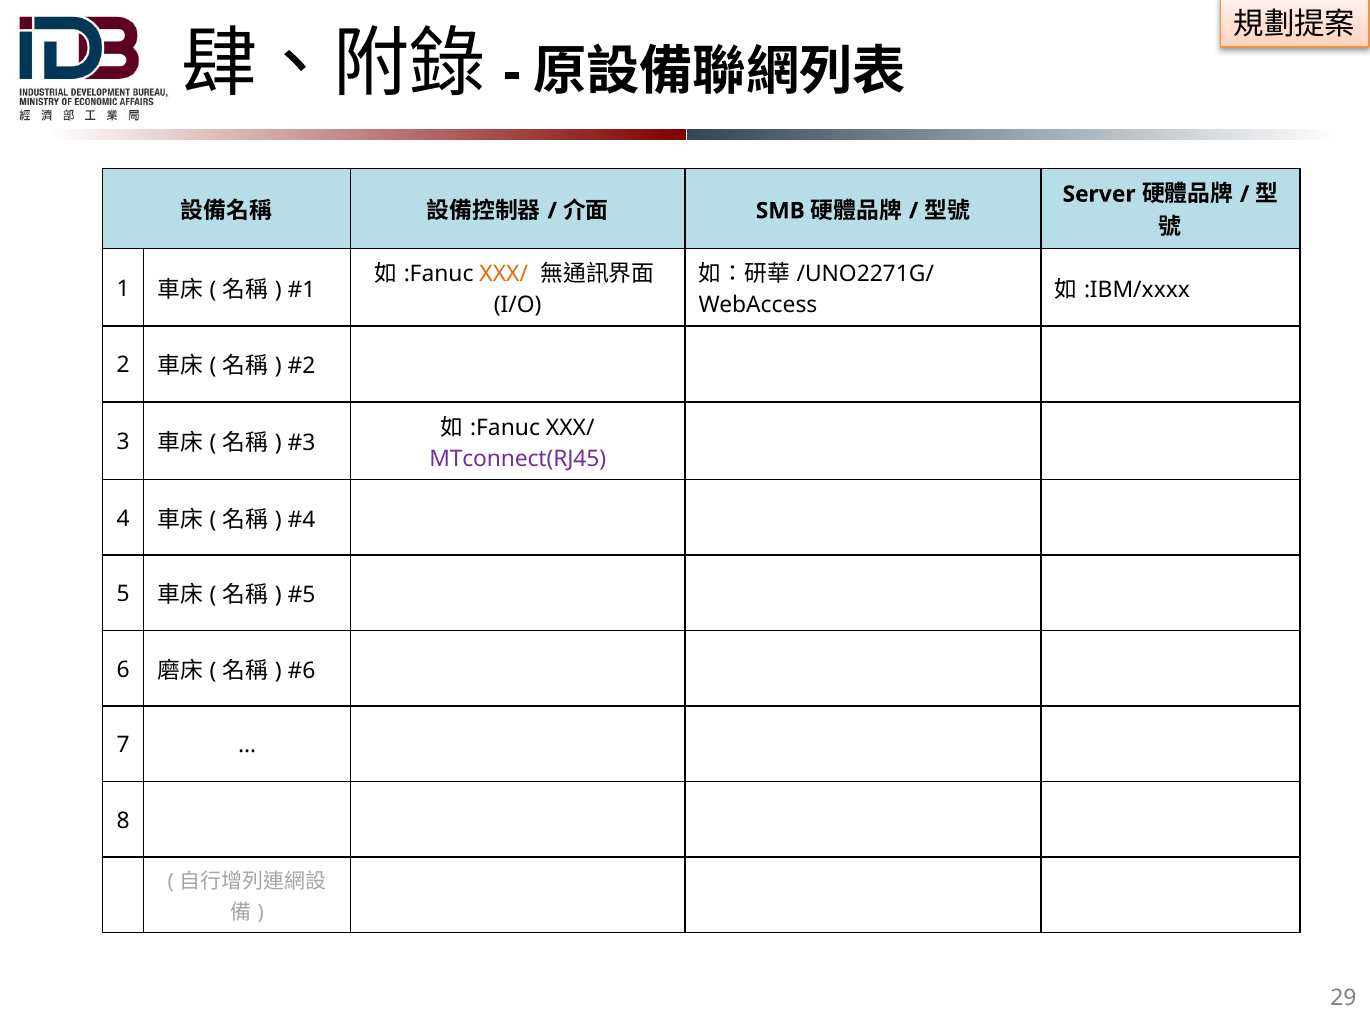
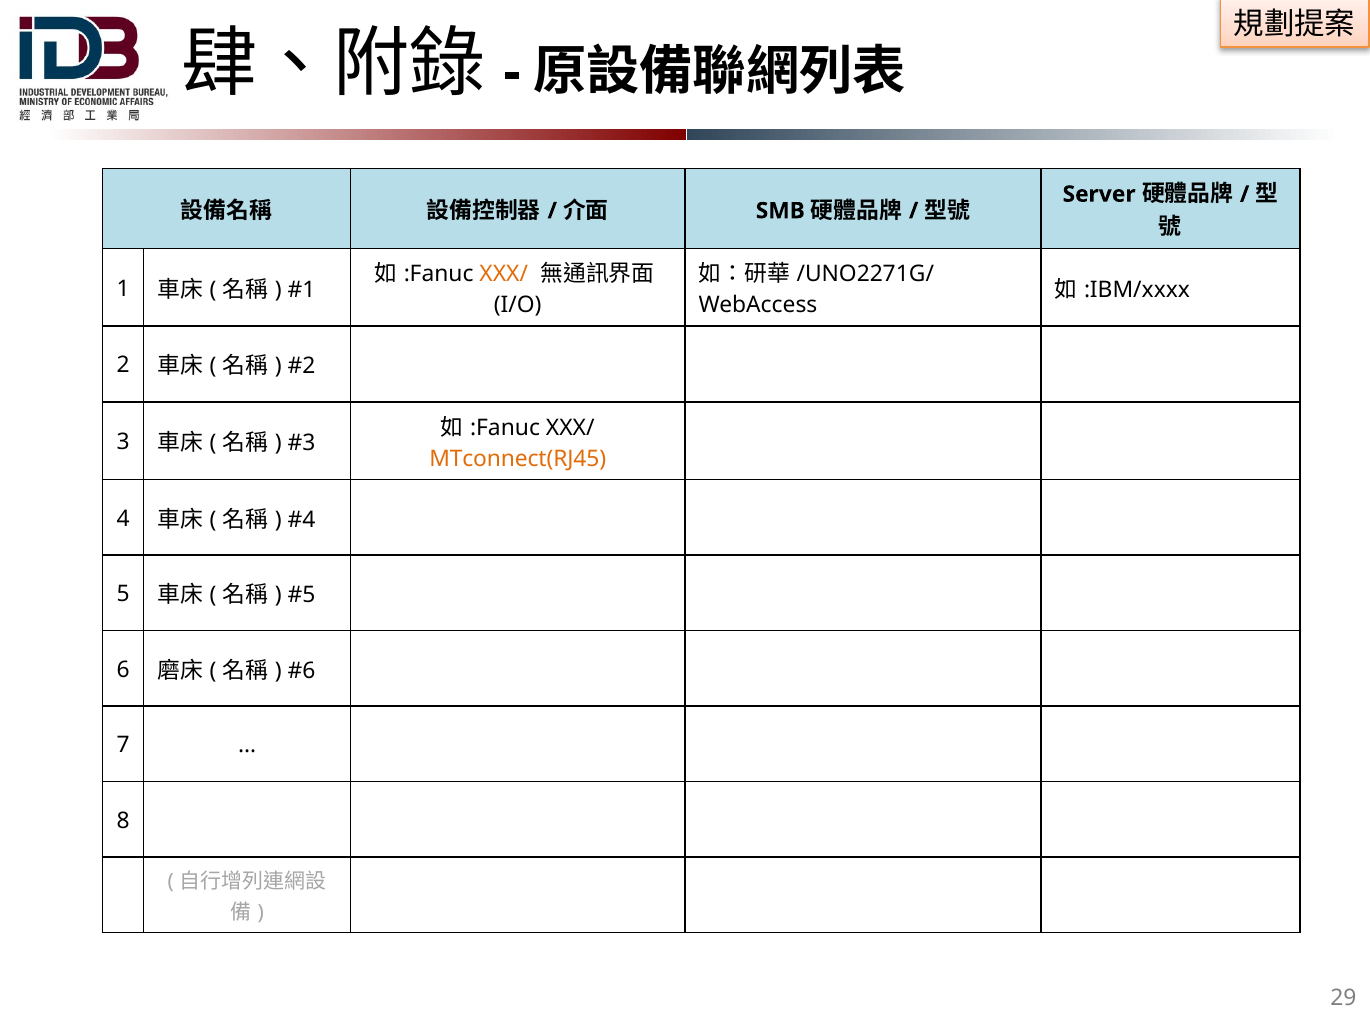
MTconnect(RJ45 colour: purple -> orange
